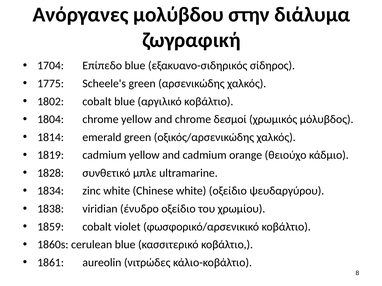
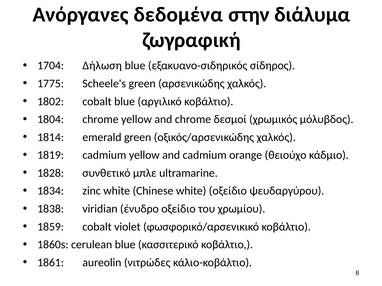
μολύβδου: μολύβδου -> δεδομένα
Επίπεδο: Επίπεδο -> Δήλωση
